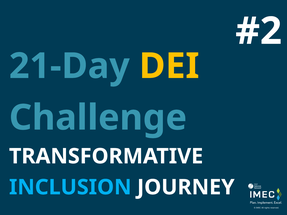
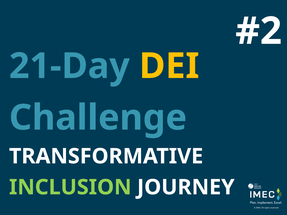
INCLUSION colour: light blue -> light green
